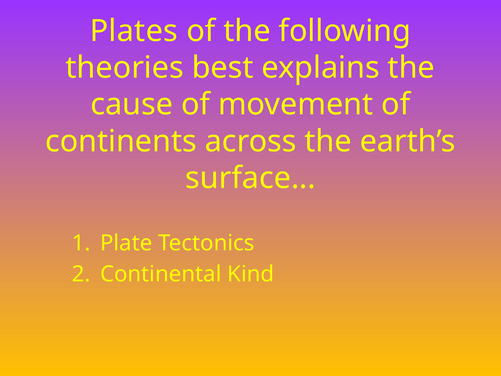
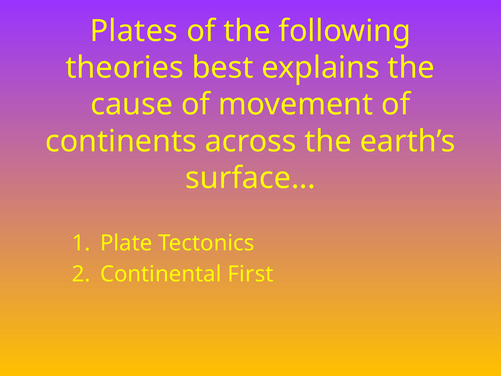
Kind: Kind -> First
